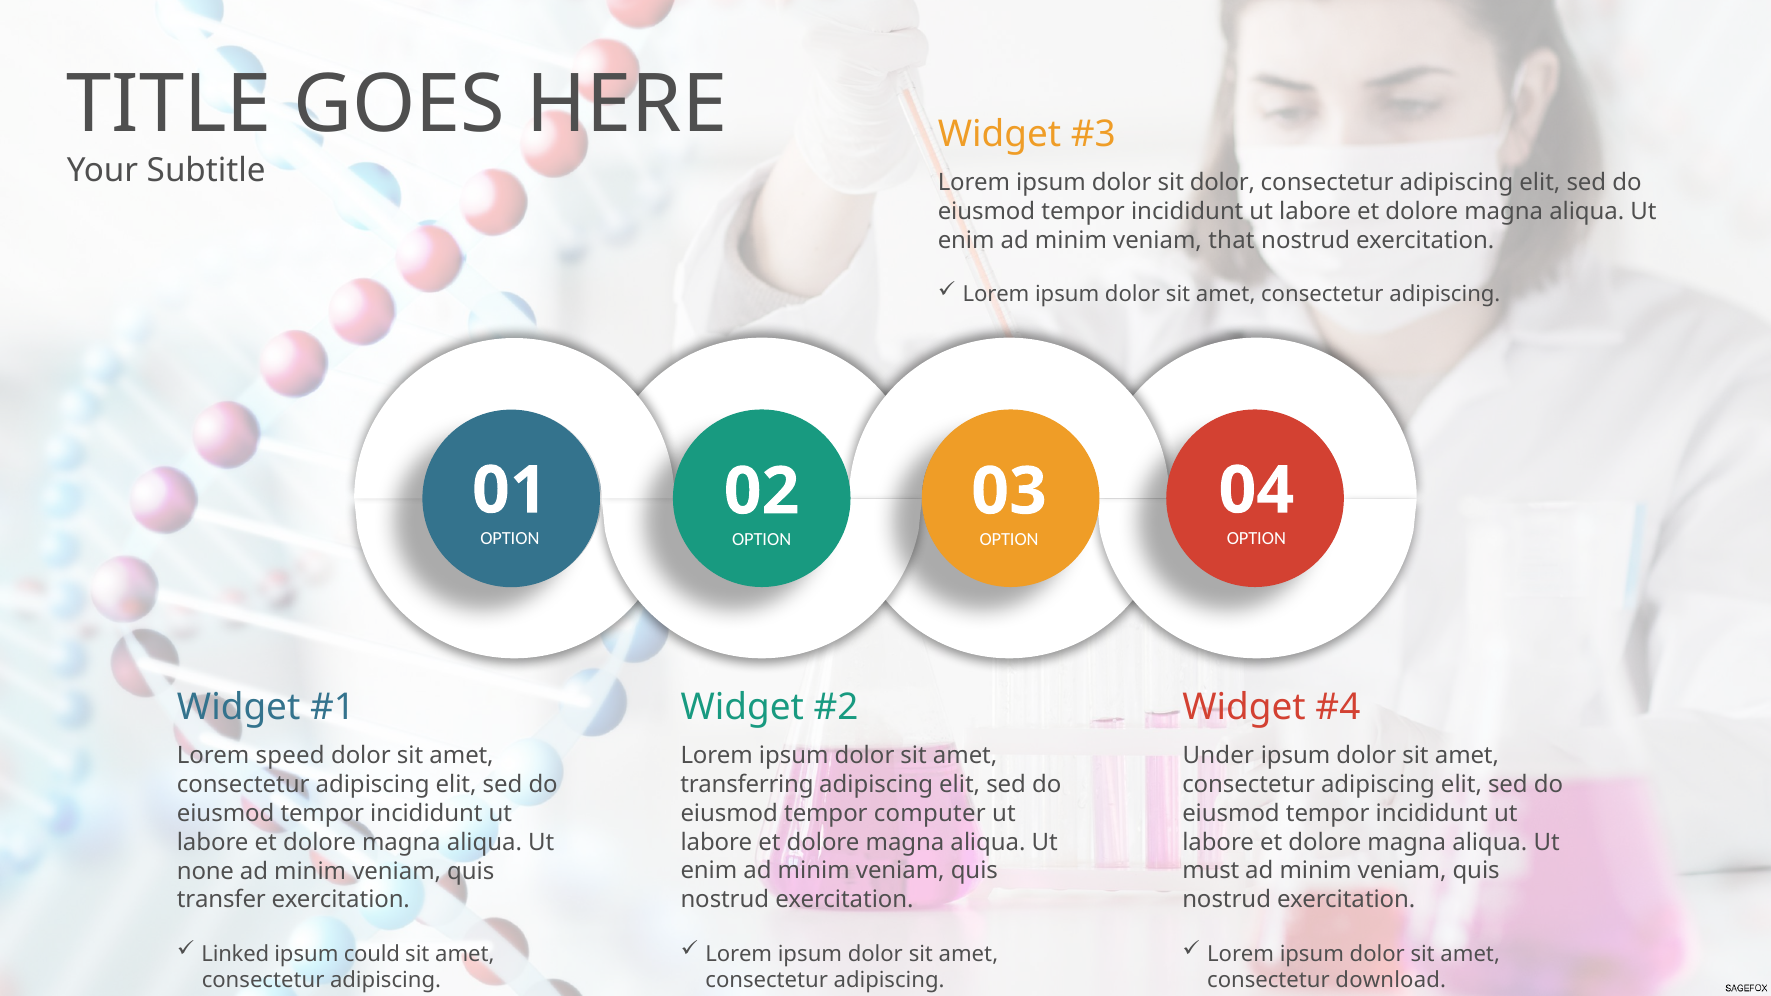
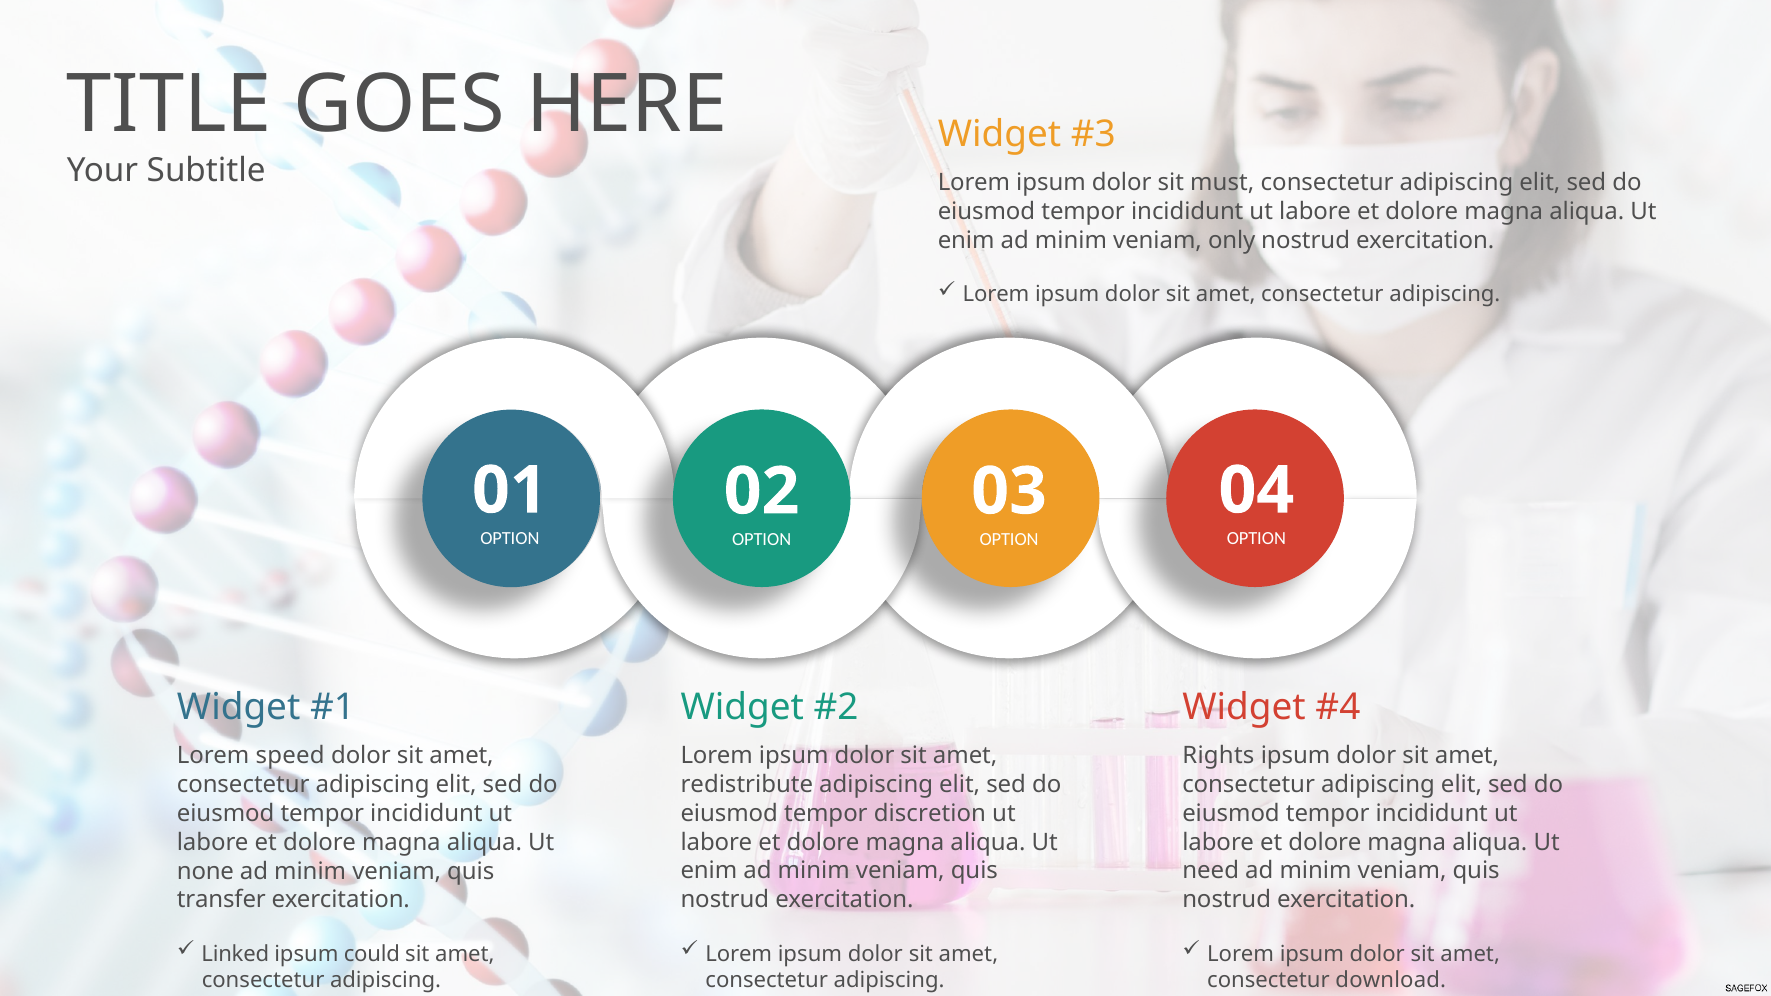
sit dolor: dolor -> must
that: that -> only
Under: Under -> Rights
transferring: transferring -> redistribute
computer: computer -> discretion
must: must -> need
